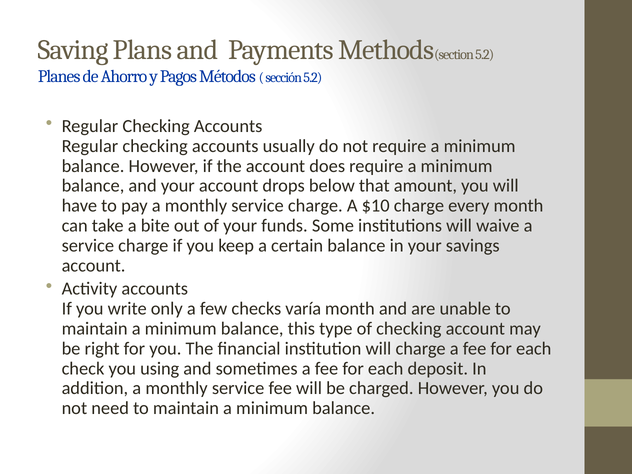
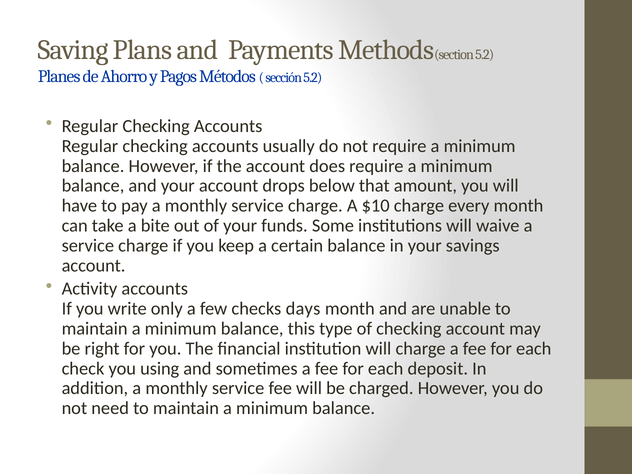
varía: varía -> days
